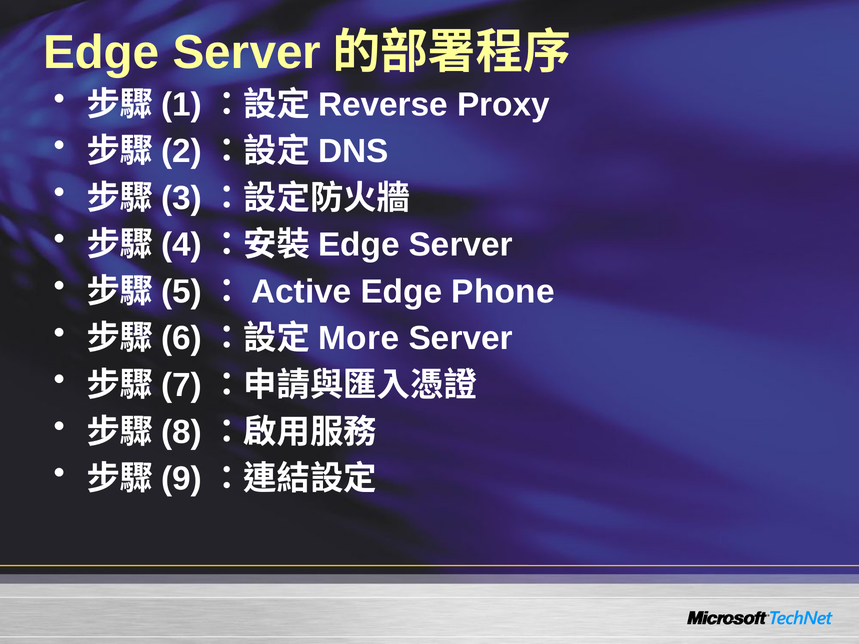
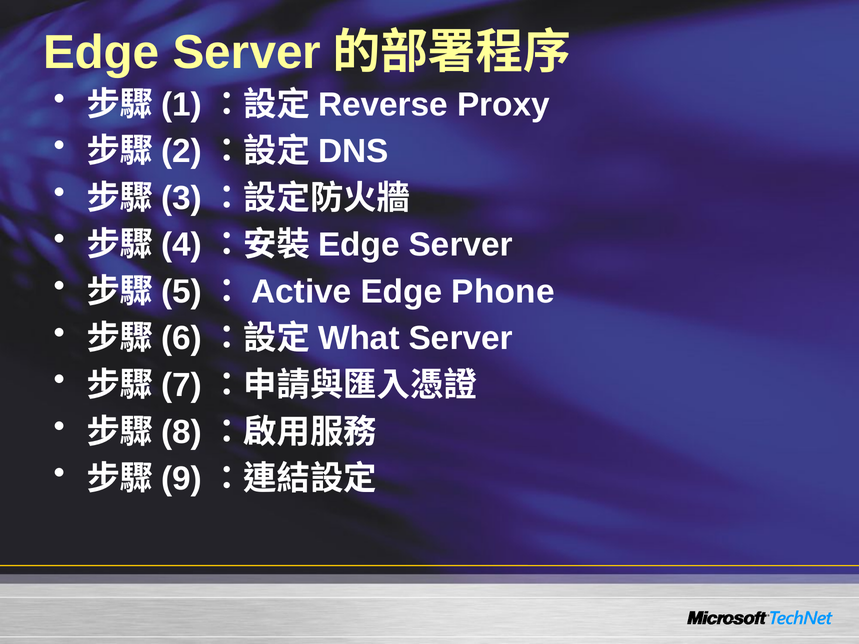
More: More -> What
